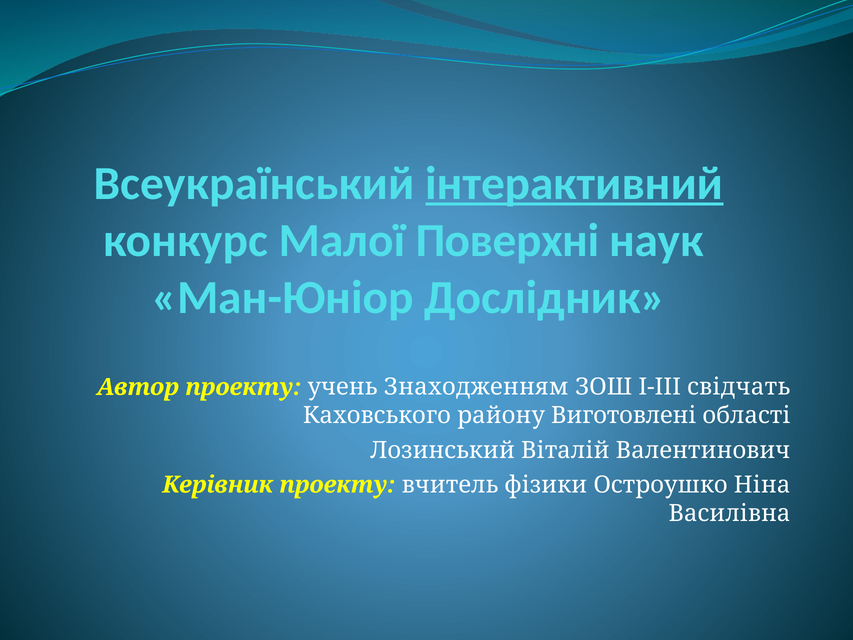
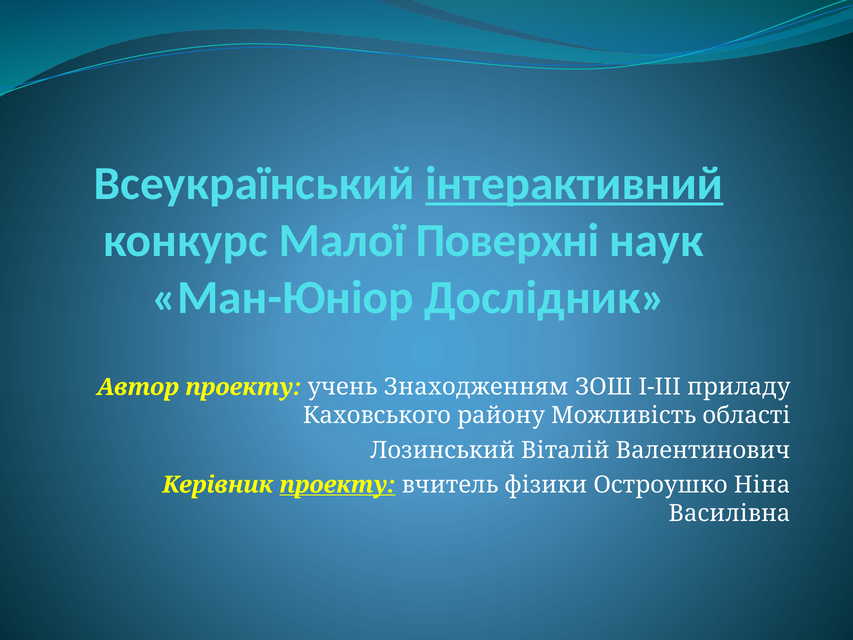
свідчать: свідчать -> приладу
Виготовлені: Виготовлені -> Можливість
проекту at (337, 485) underline: none -> present
